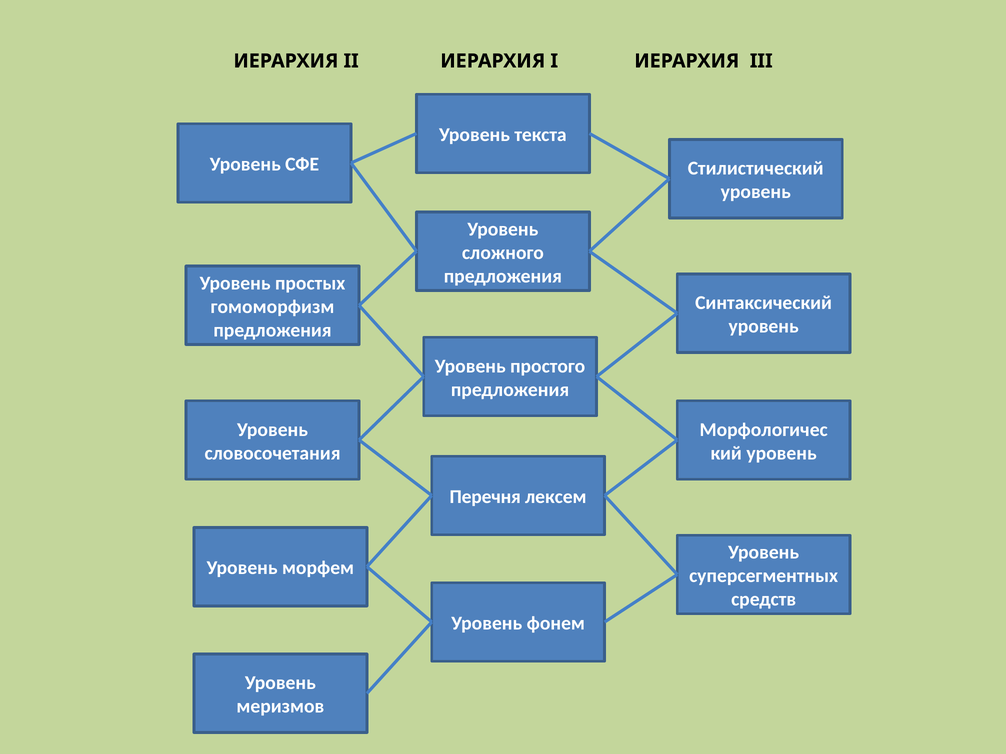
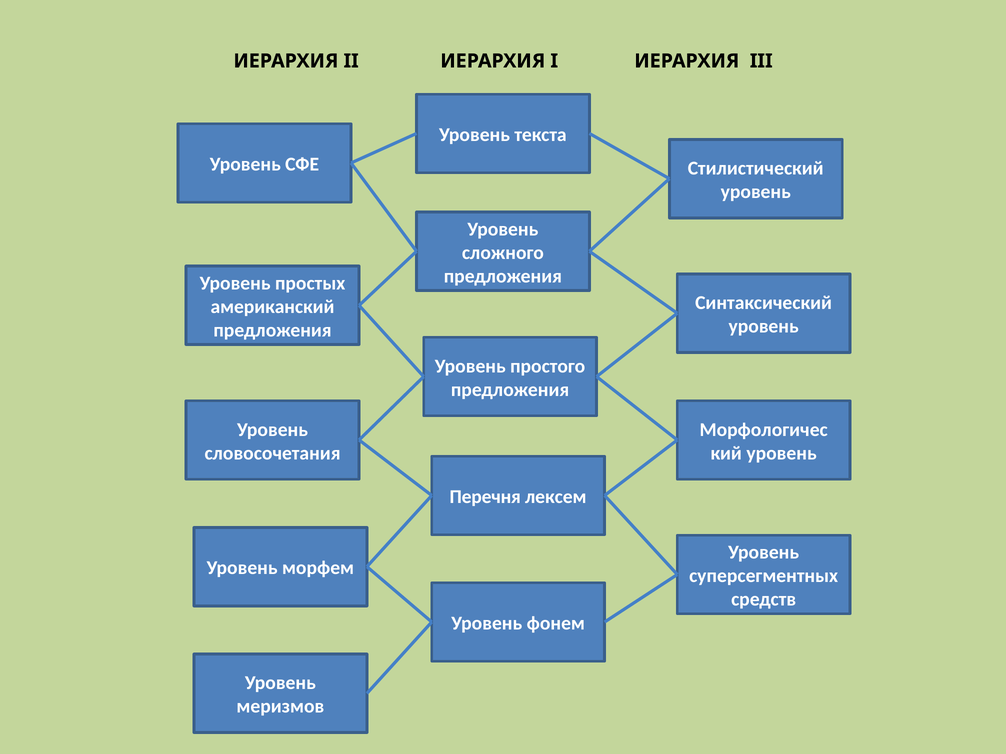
гомоморфизм: гомоморфизм -> американский
